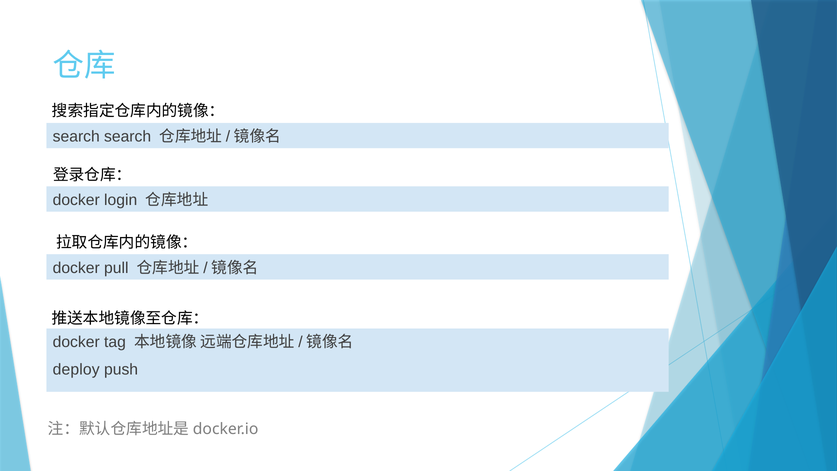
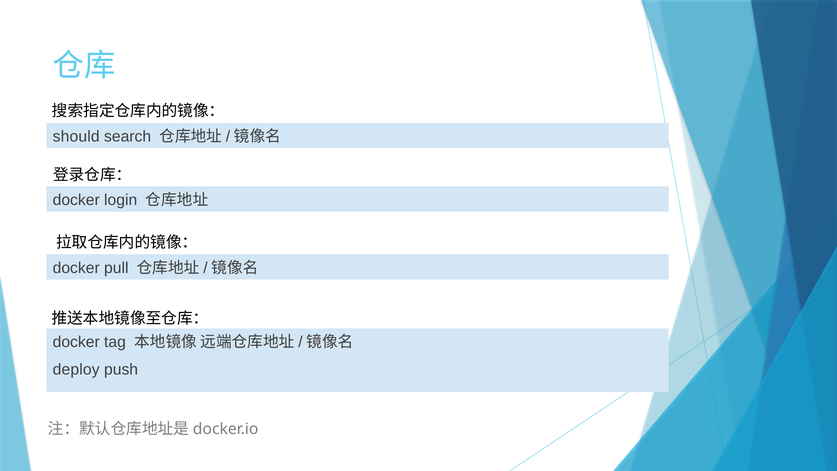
search at (76, 137): search -> should
